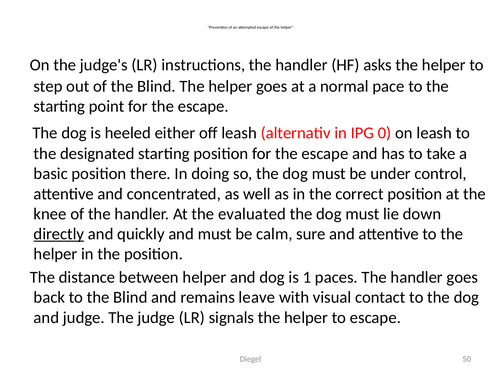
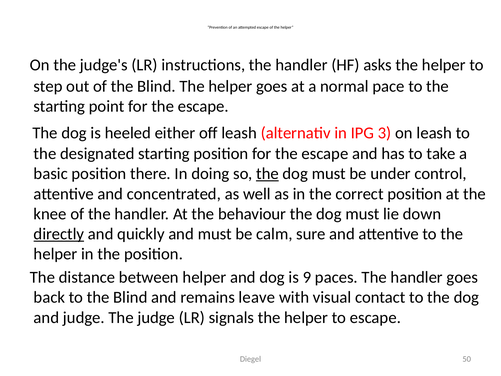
0: 0 -> 3
the at (267, 174) underline: none -> present
evaluated: evaluated -> behaviour
1: 1 -> 9
